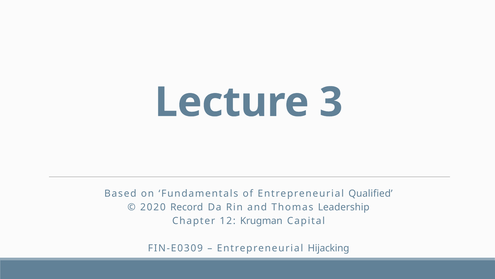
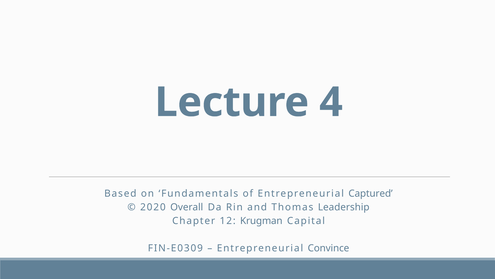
3: 3 -> 4
Qualified: Qualified -> Captured
Record: Record -> Overall
Hijacking: Hijacking -> Convince
